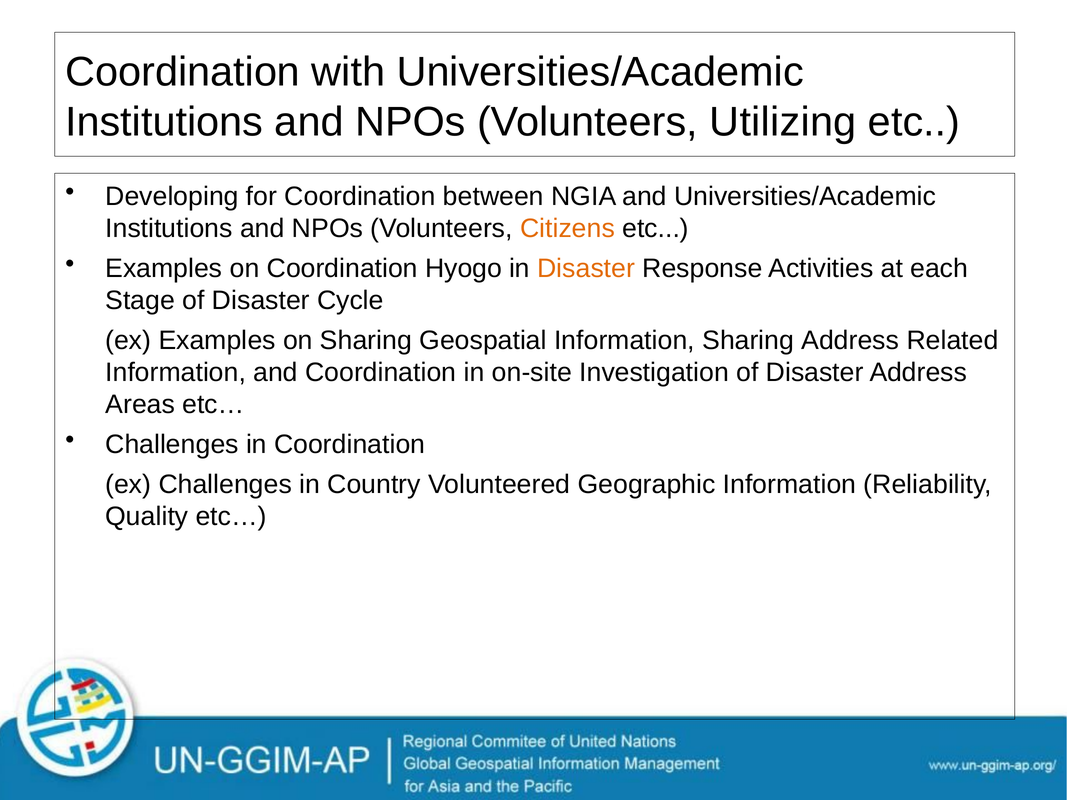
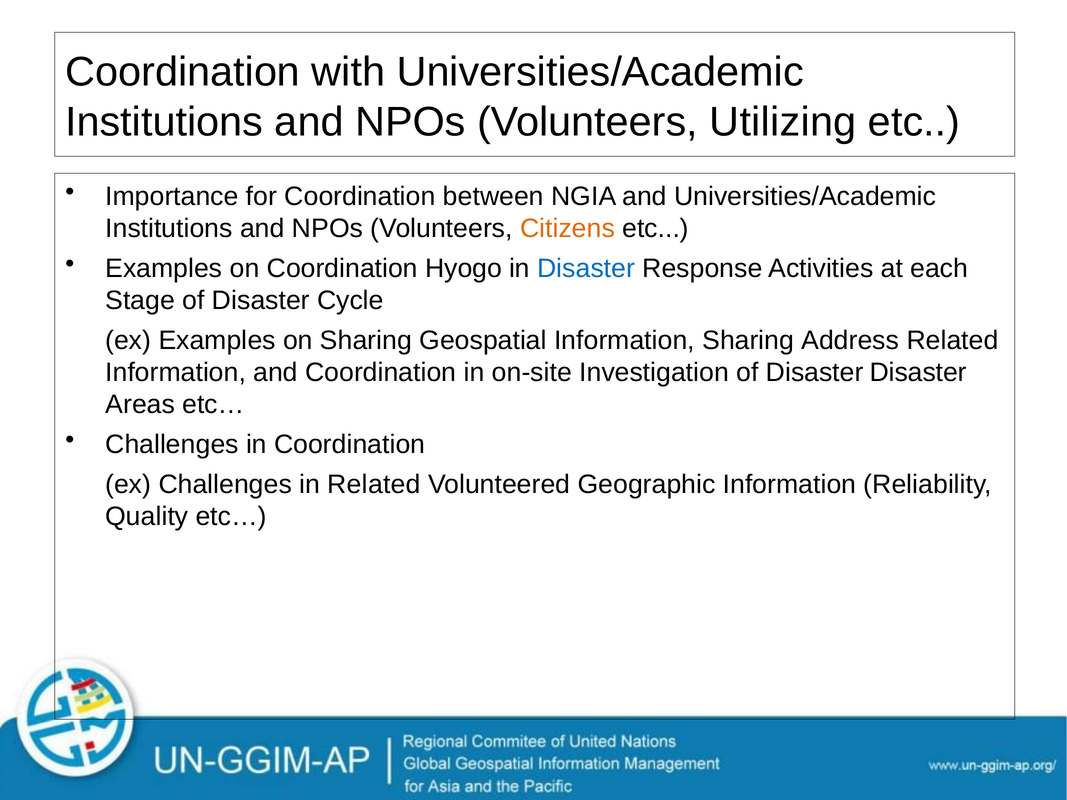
Developing: Developing -> Importance
Disaster at (586, 268) colour: orange -> blue
Disaster Address: Address -> Disaster
in Country: Country -> Related
